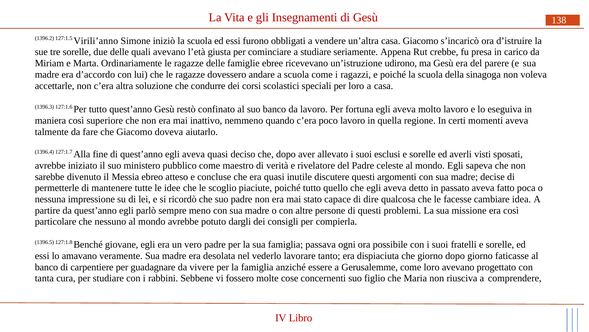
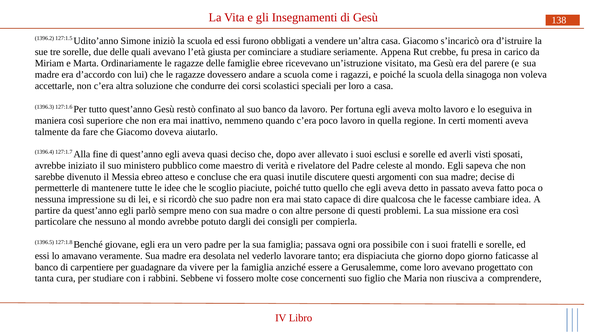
Virili’anno: Virili’anno -> Udito’anno
udirono: udirono -> visitato
